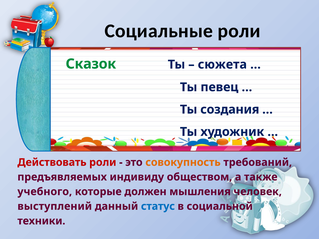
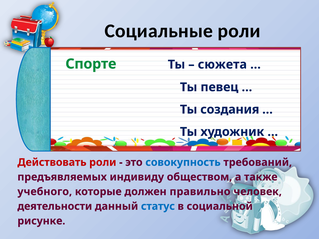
Сказок: Сказок -> Спорте
совокупность colour: orange -> blue
мышления: мышления -> правильно
выступлений: выступлений -> деятельности
техники: техники -> рисунке
